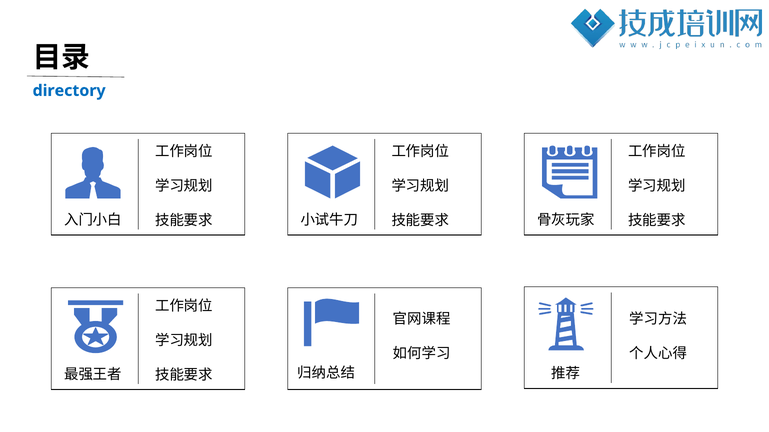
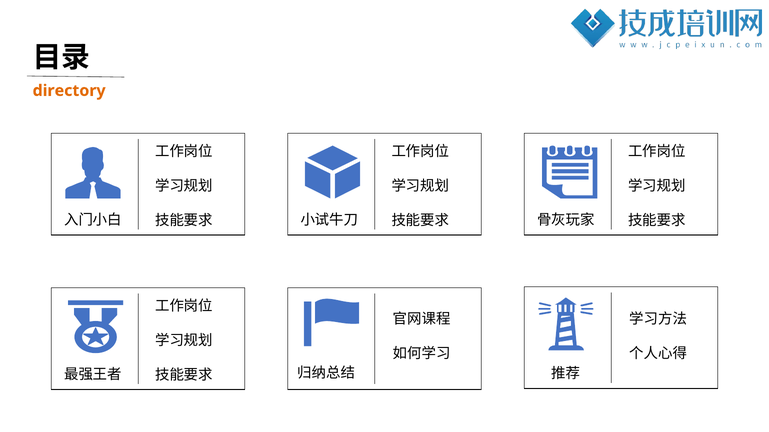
directory colour: blue -> orange
